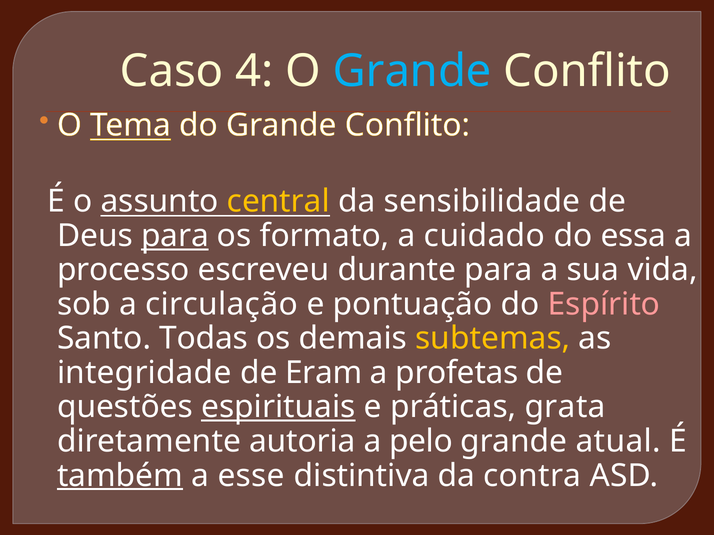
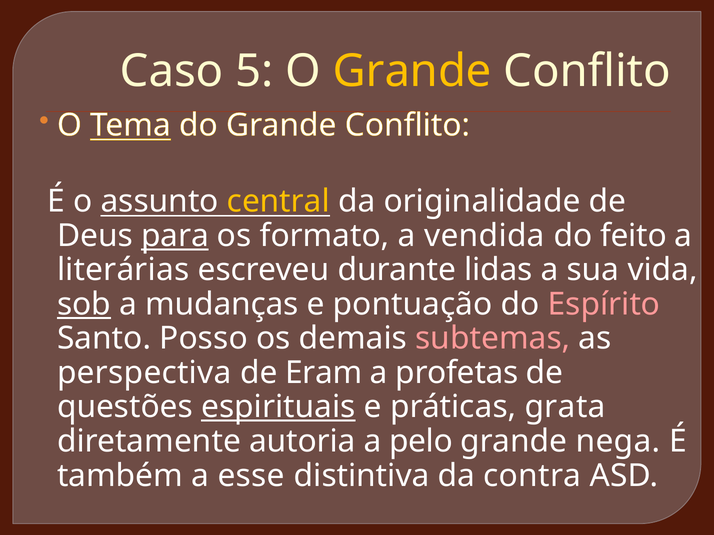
4: 4 -> 5
Grande at (412, 71) colour: light blue -> yellow
sensibilidade: sensibilidade -> originalidade
cuidado: cuidado -> vendida
essa: essa -> feito
processo: processo -> literárias
durante para: para -> lidas
sob underline: none -> present
circulação: circulação -> mudanças
Todas: Todas -> Posso
subtemas colour: yellow -> pink
integridade: integridade -> perspectiva
atual: atual -> nega
também underline: present -> none
